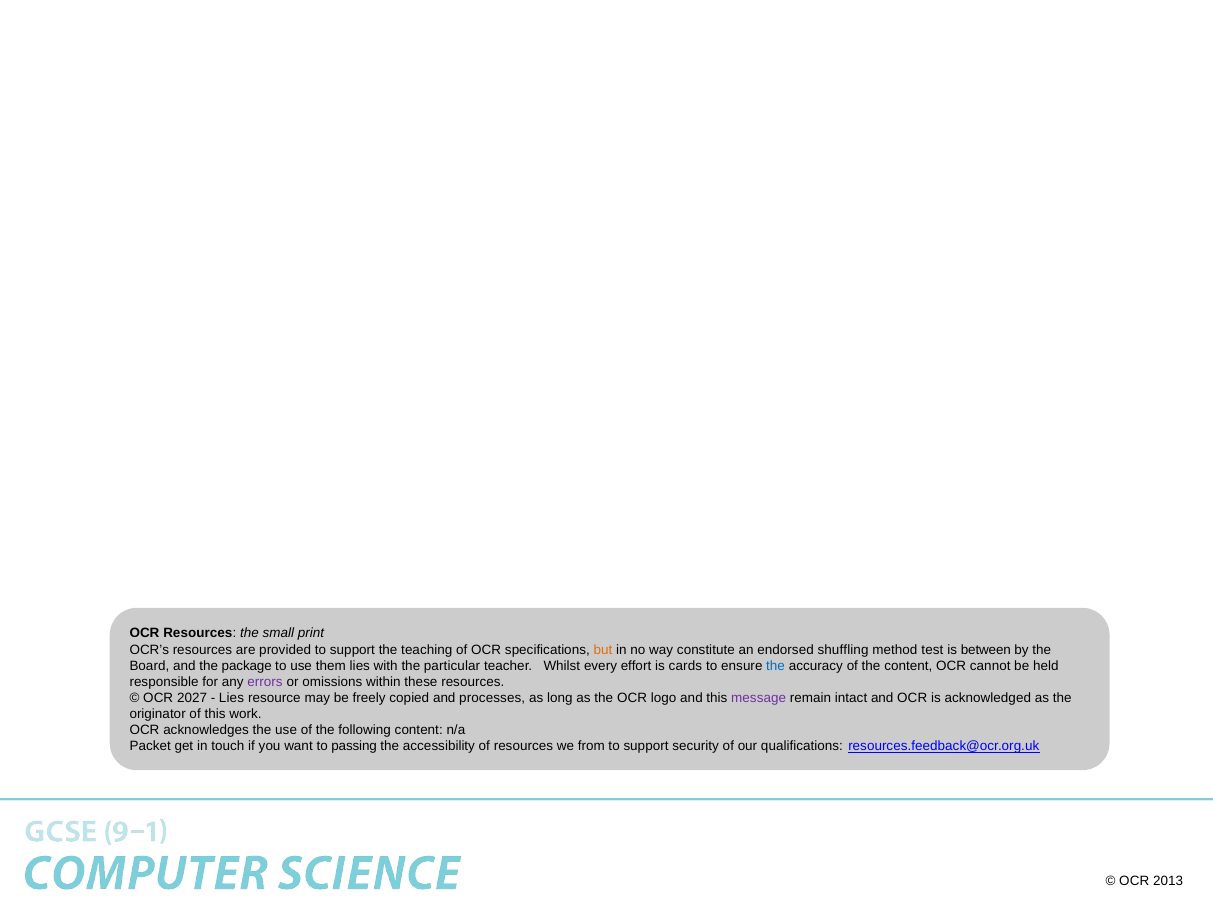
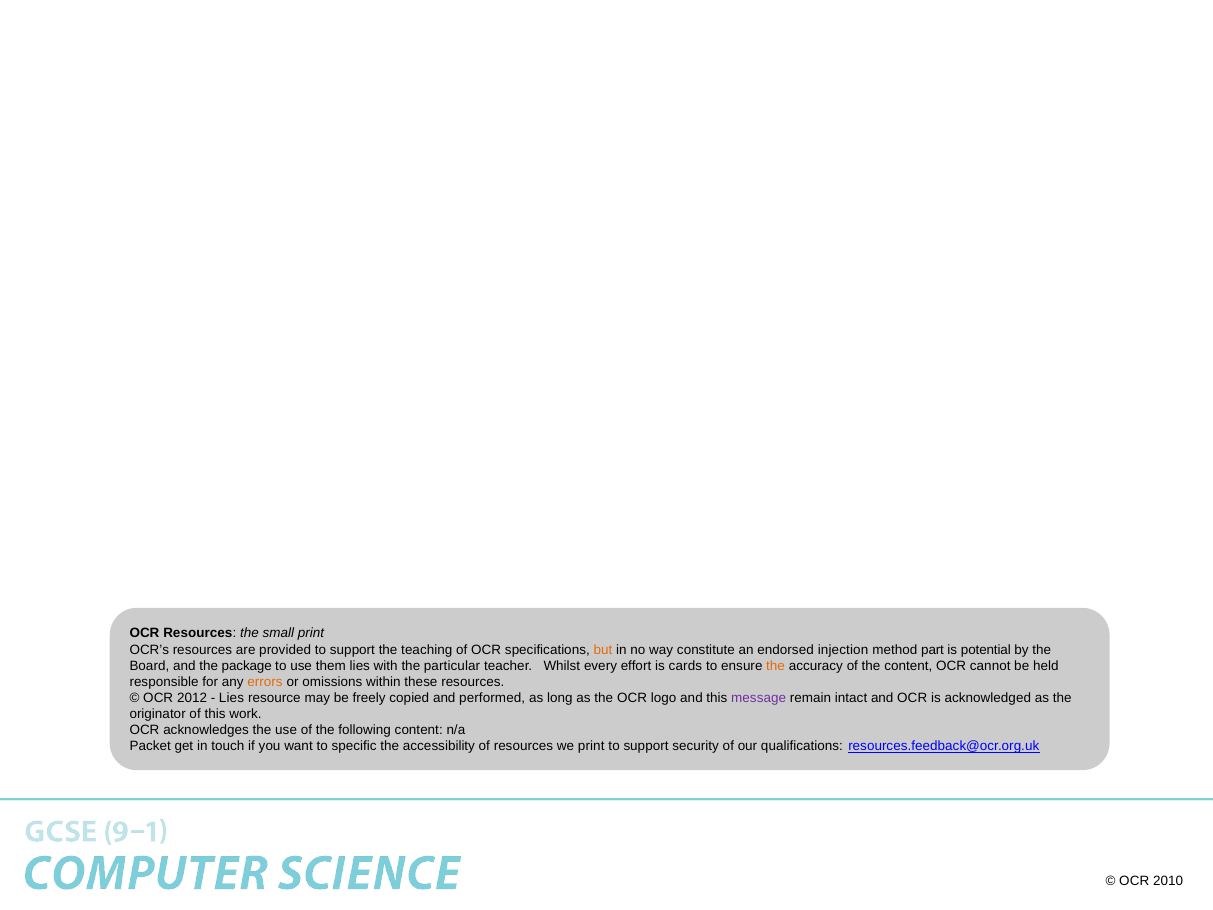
shuffling: shuffling -> injection
test: test -> part
between: between -> potential
the at (776, 666) colour: blue -> orange
errors colour: purple -> orange
2027: 2027 -> 2012
processes: processes -> performed
passing: passing -> specific
we from: from -> print
2013: 2013 -> 2010
